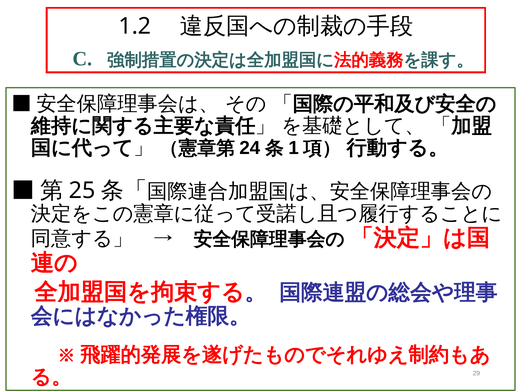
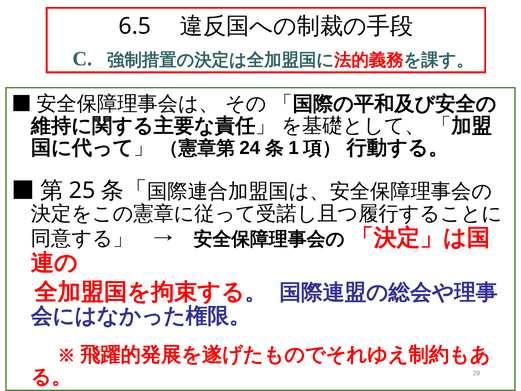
1.2: 1.2 -> 6.5
